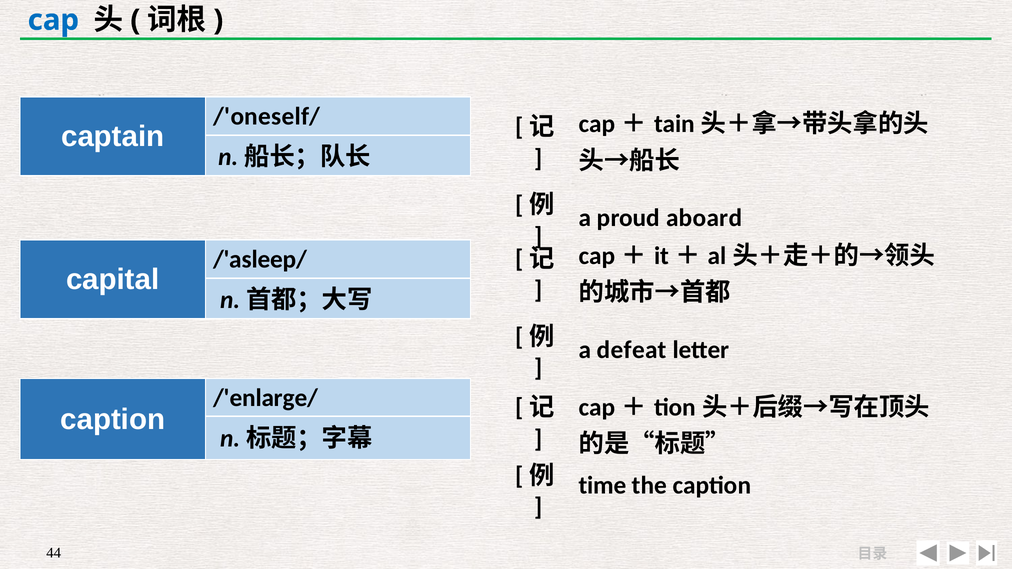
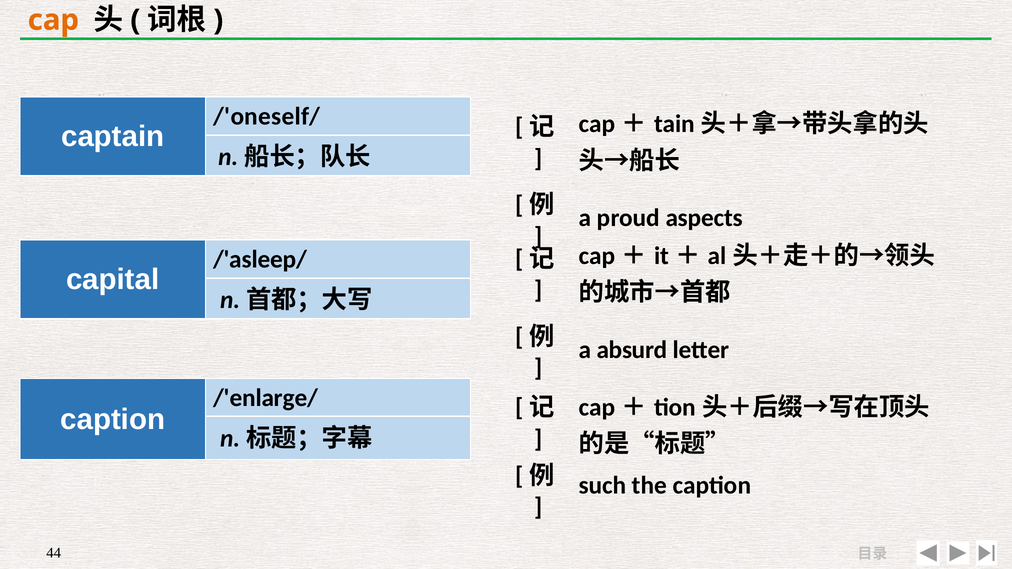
cap colour: blue -> orange
aboard: aboard -> aspects
defeat: defeat -> absurd
time: time -> such
